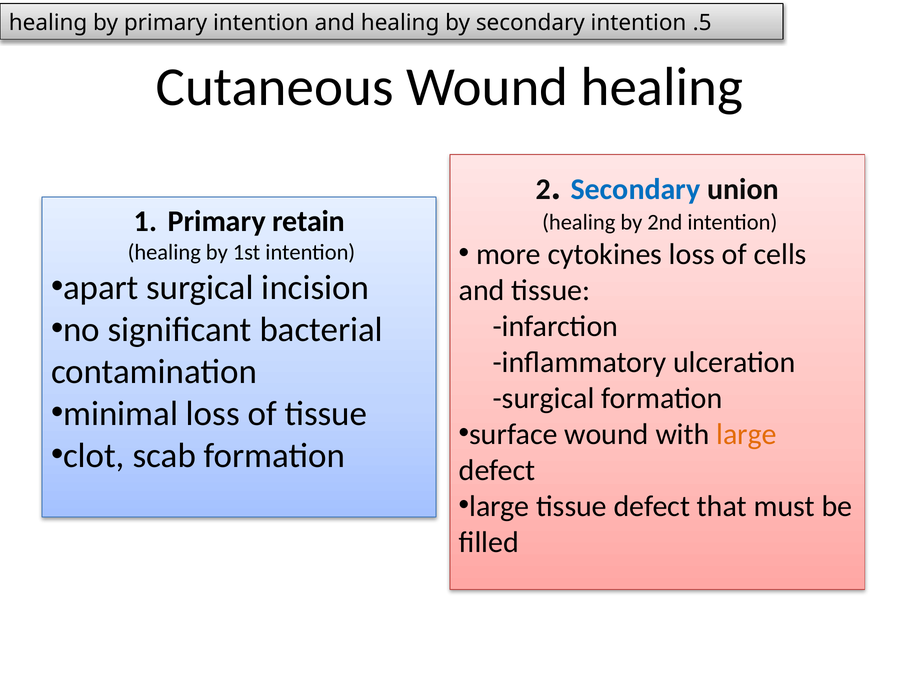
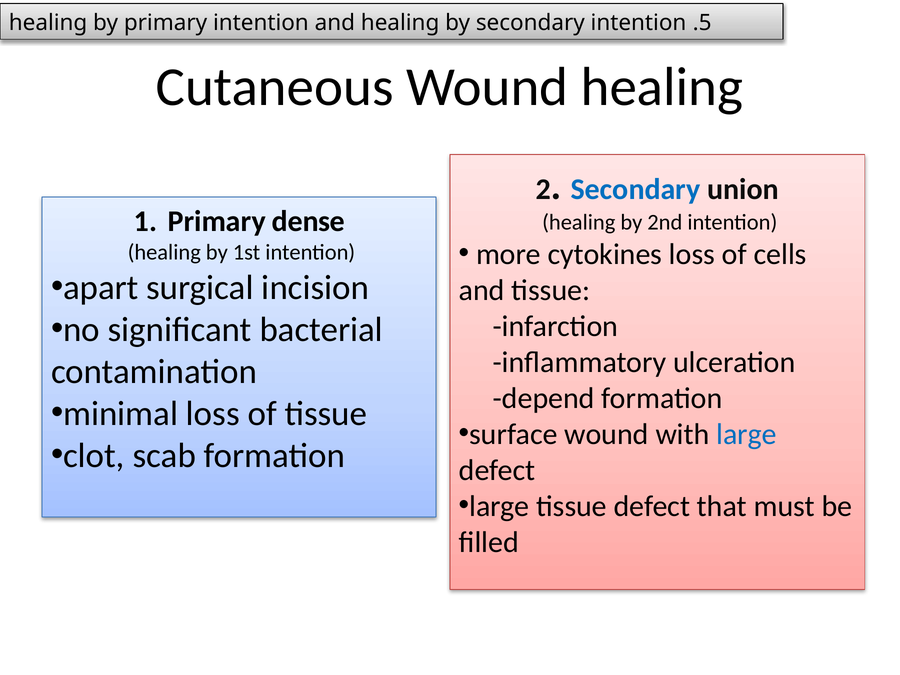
retain: retain -> dense
surgical at (544, 398): surgical -> depend
large at (746, 434) colour: orange -> blue
